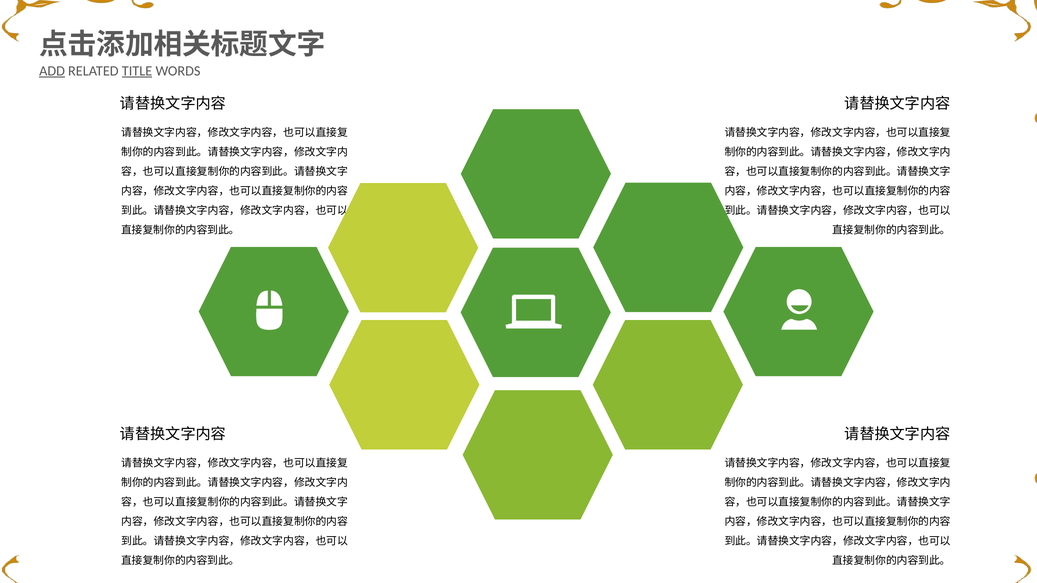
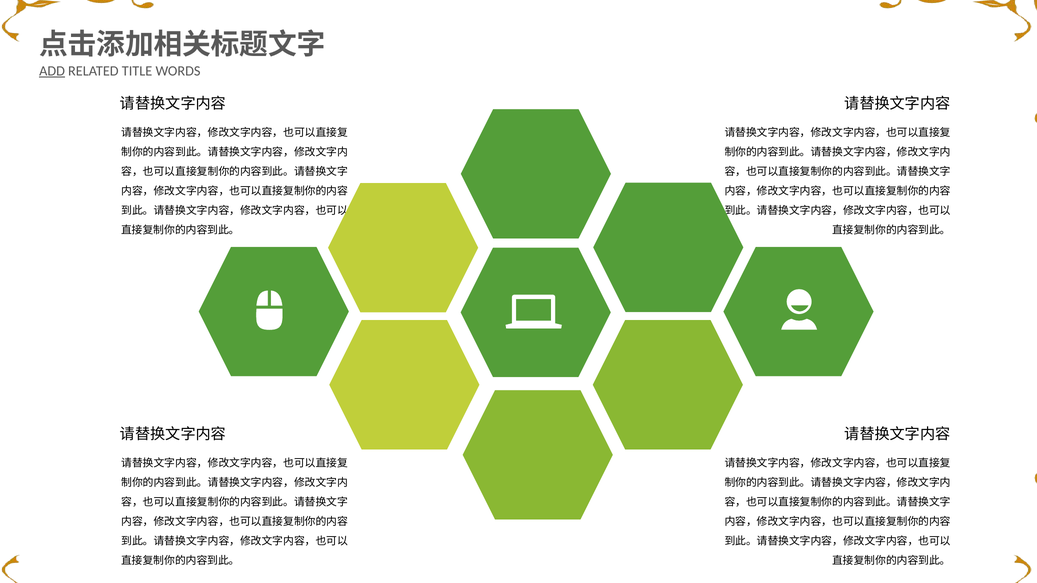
TITLE underline: present -> none
